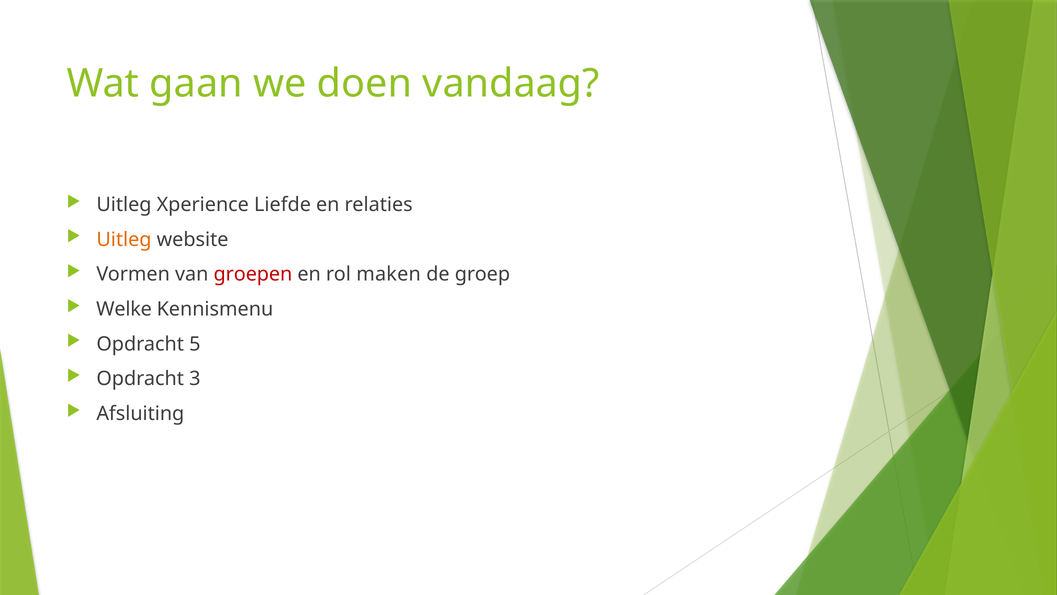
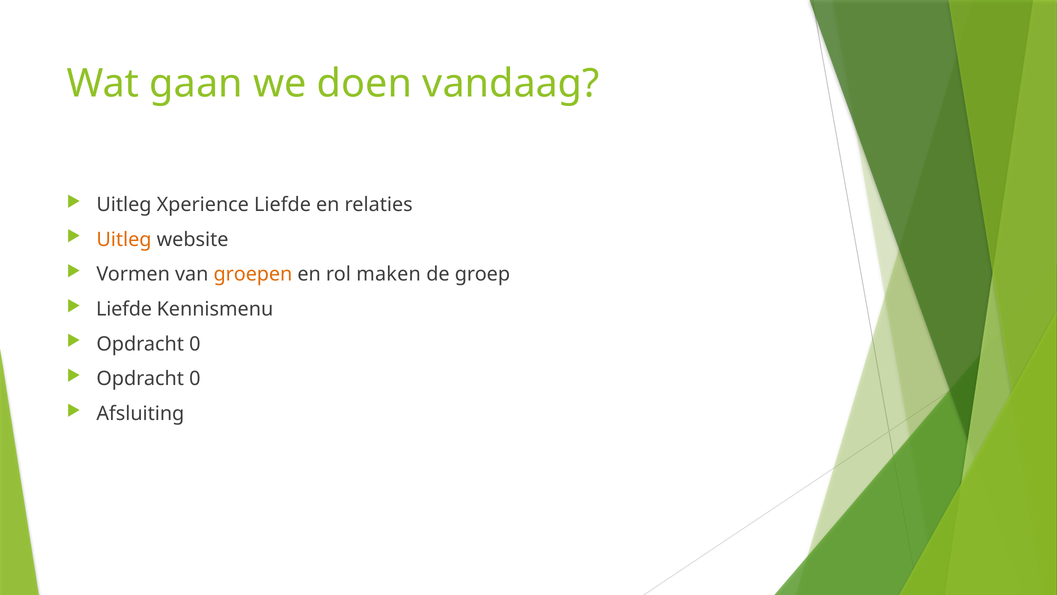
groepen colour: red -> orange
Welke at (124, 309): Welke -> Liefde
5 at (195, 344): 5 -> 0
3 at (195, 379): 3 -> 0
